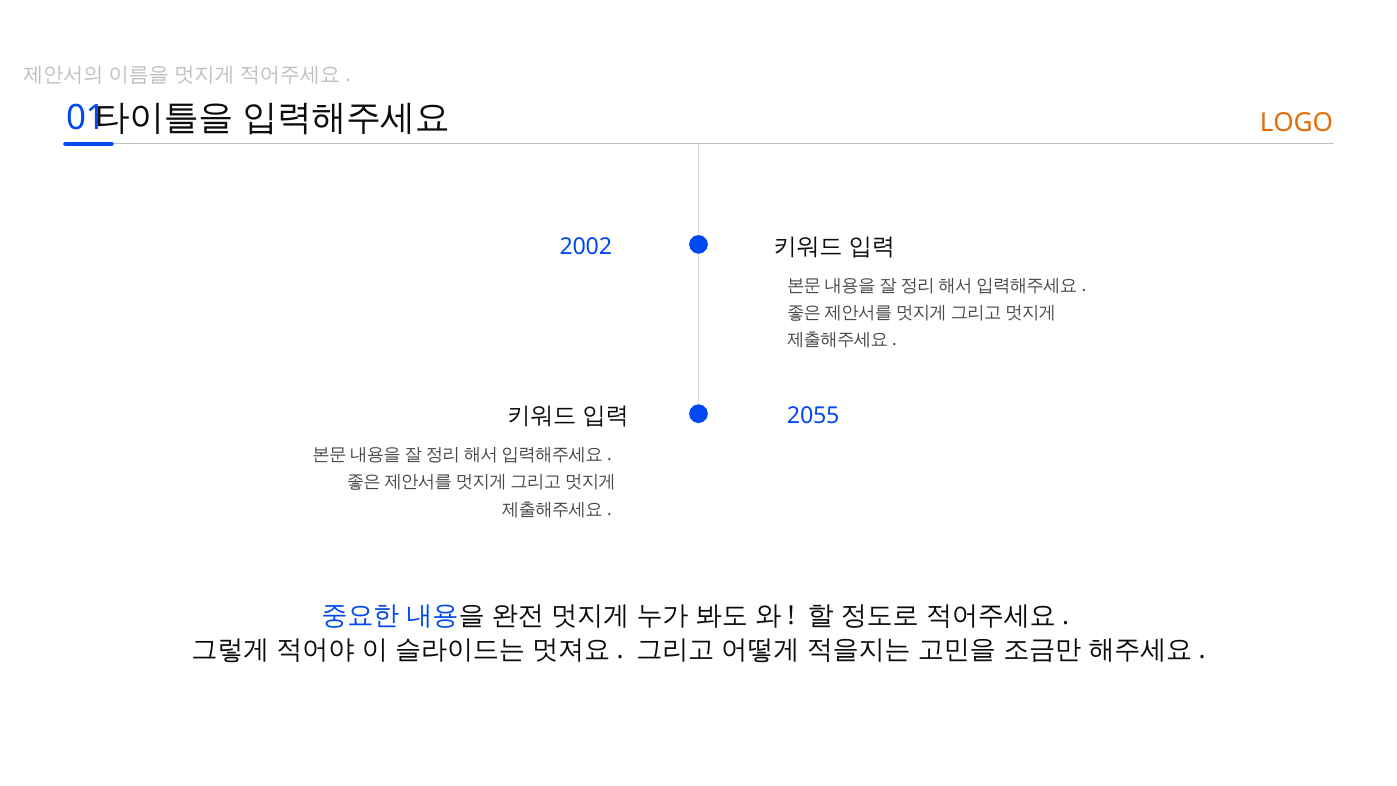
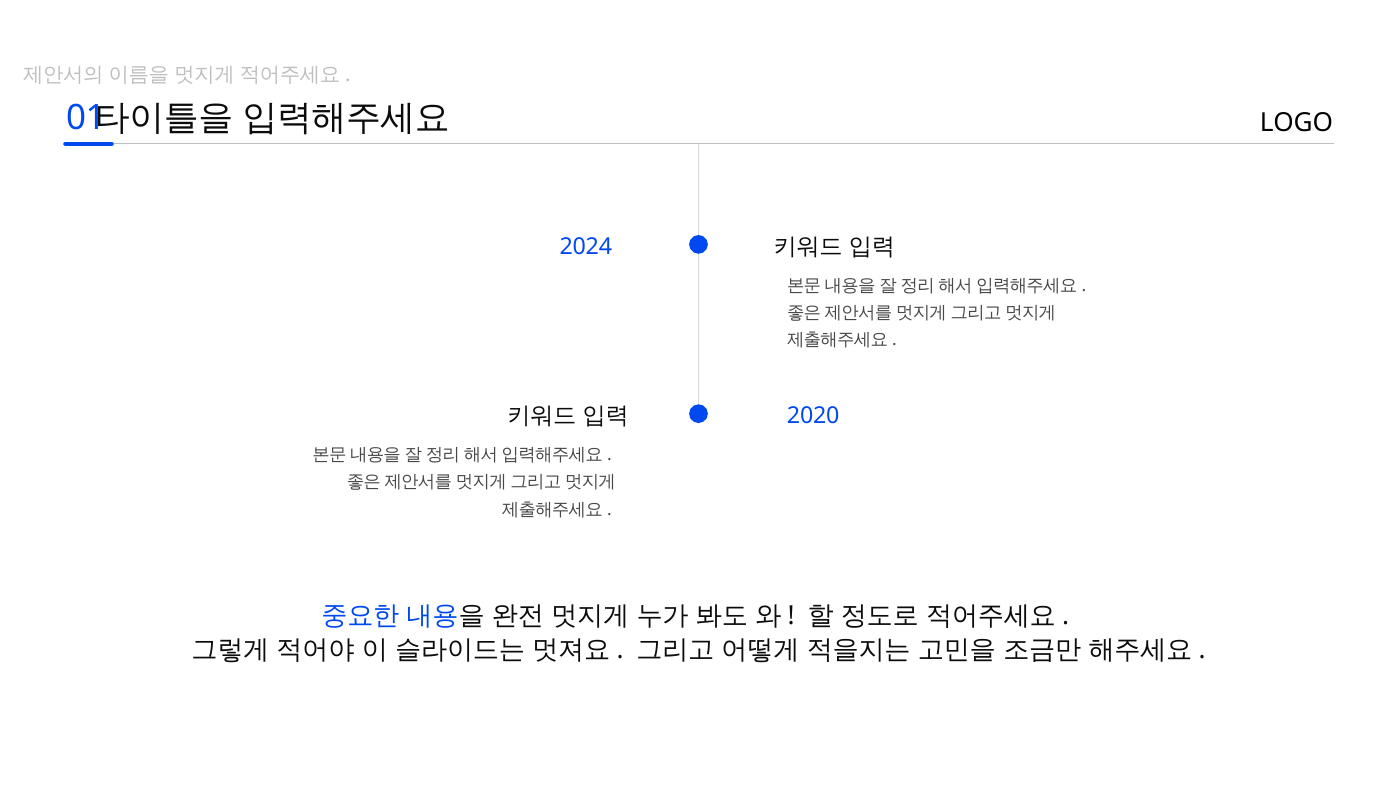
LOGO colour: orange -> black
2002: 2002 -> 2024
2055: 2055 -> 2020
